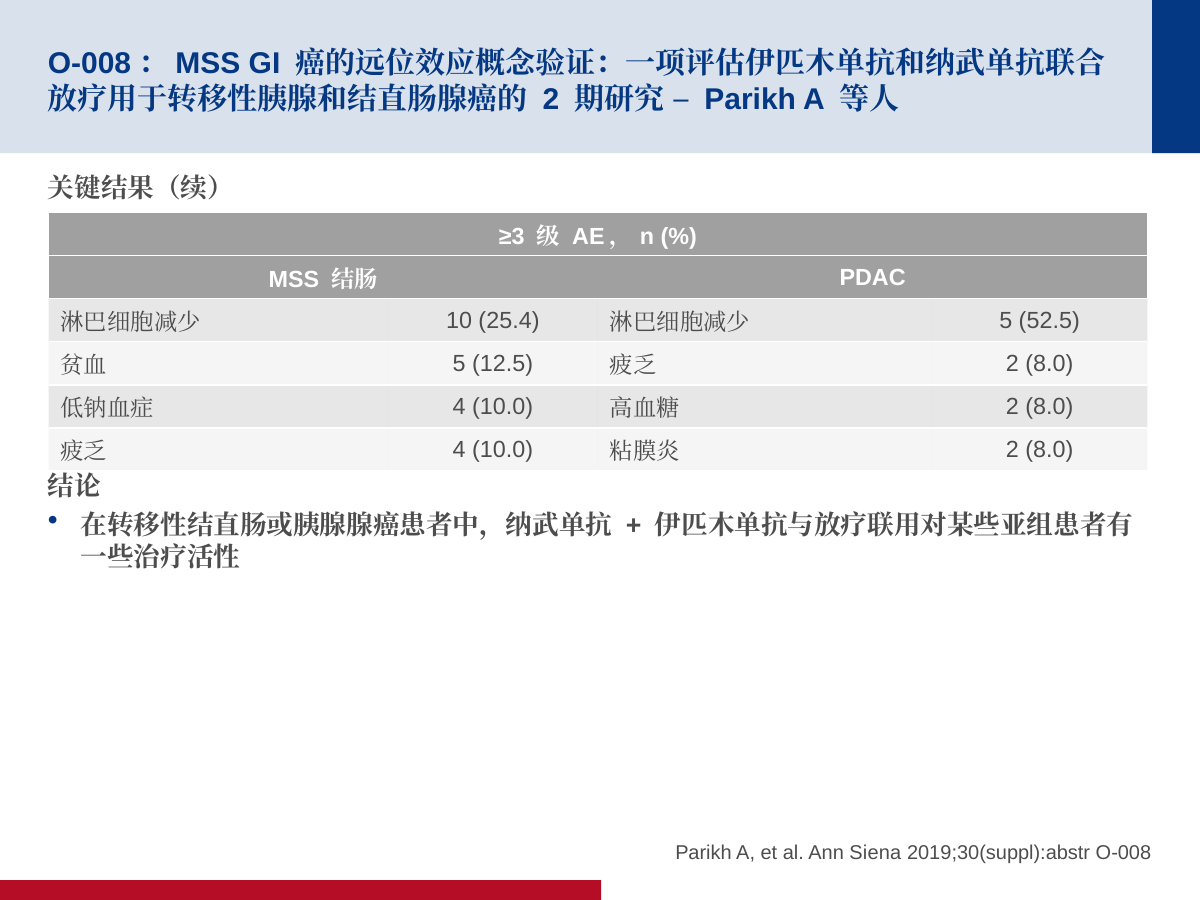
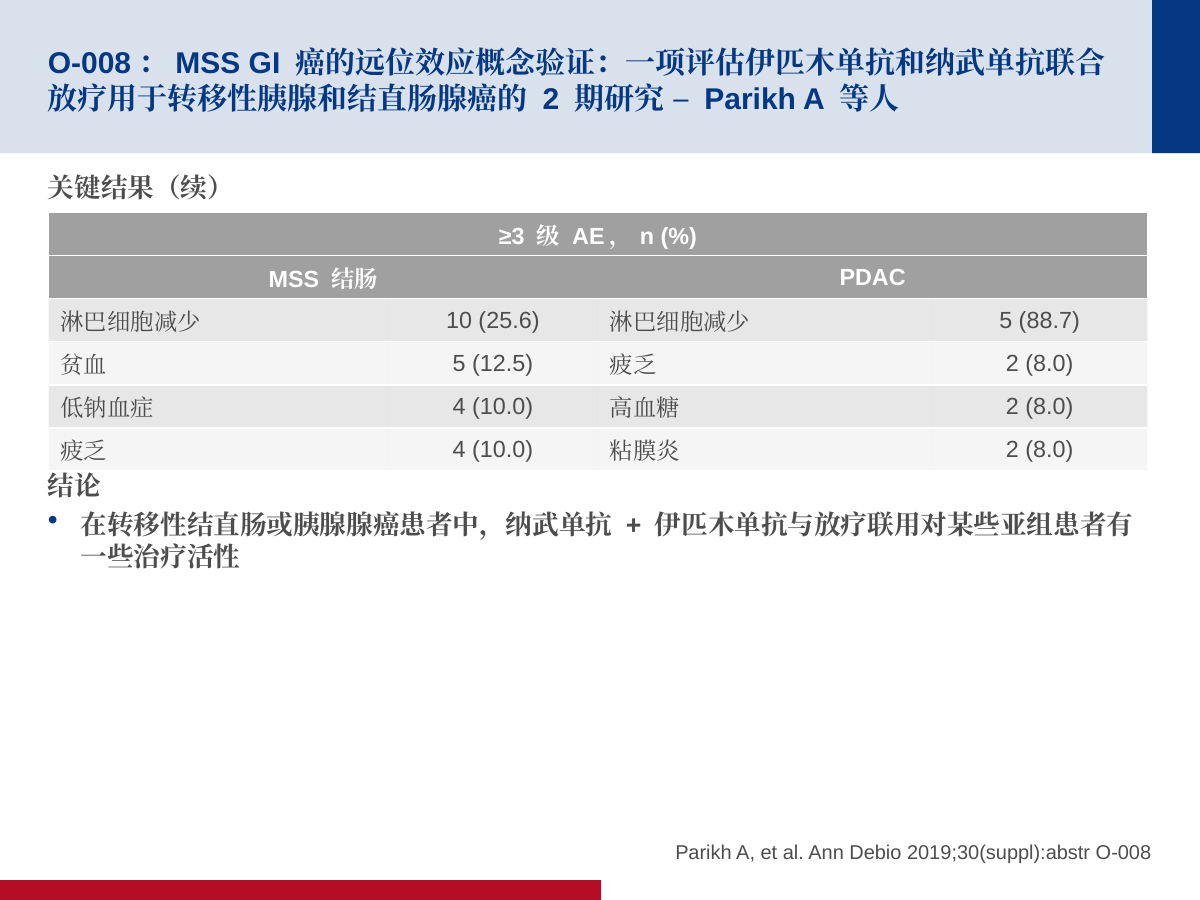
25.4: 25.4 -> 25.6
52.5: 52.5 -> 88.7
Siena: Siena -> Debio
